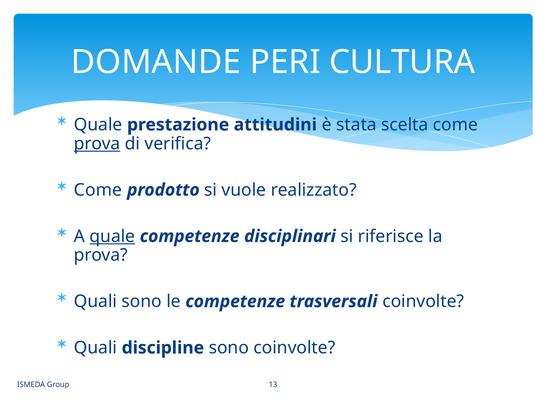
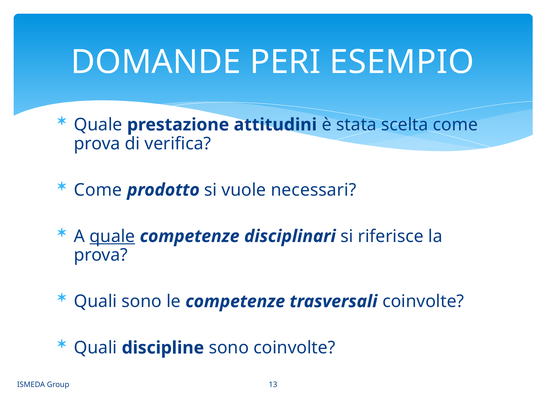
CULTURA: CULTURA -> ESEMPIO
prova at (97, 143) underline: present -> none
realizzato: realizzato -> necessari
